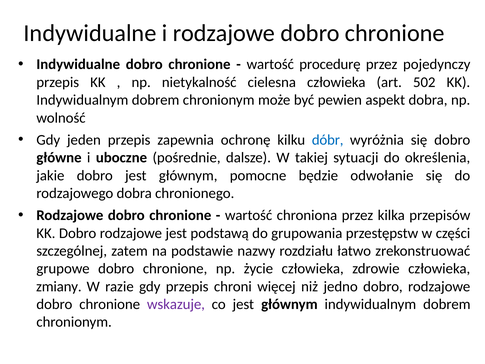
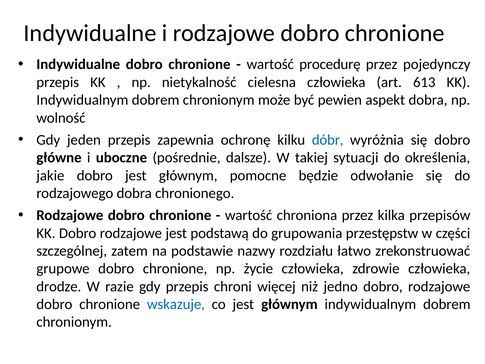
502: 502 -> 613
zmiany: zmiany -> drodze
wskazuje colour: purple -> blue
